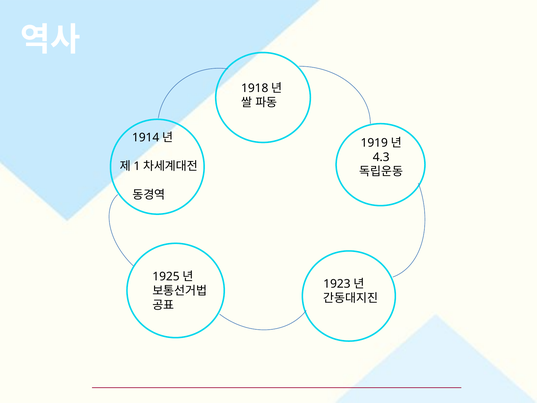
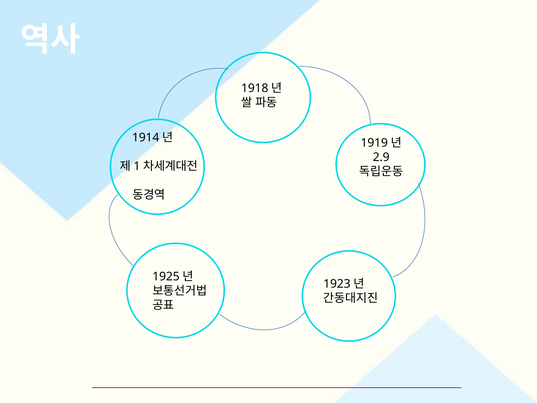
4.3: 4.3 -> 2.9
